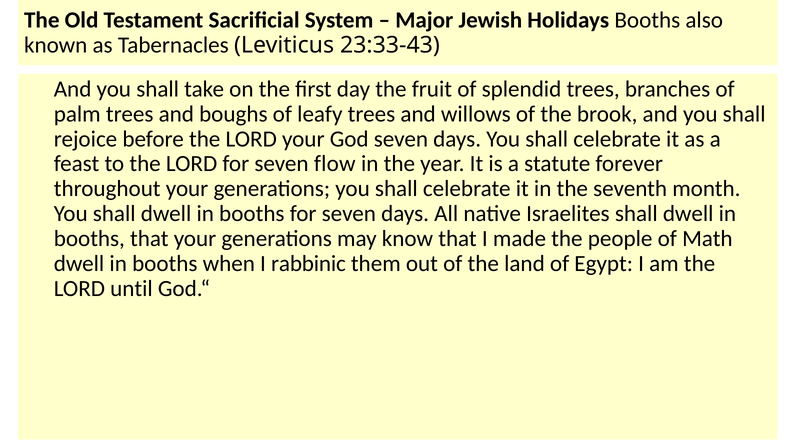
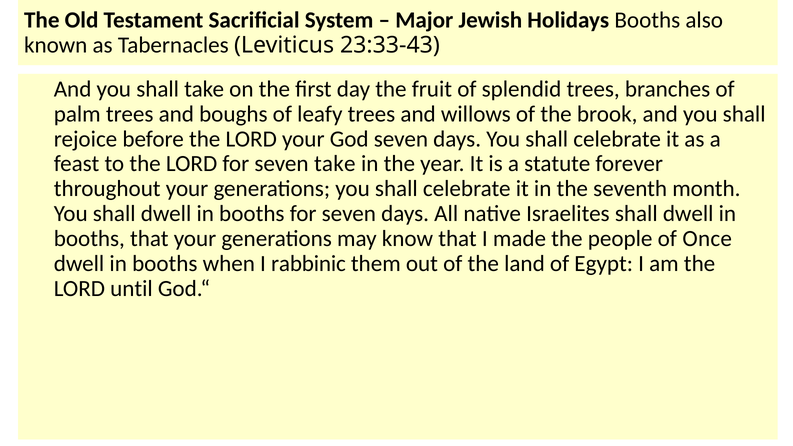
seven flow: flow -> take
Math: Math -> Once
